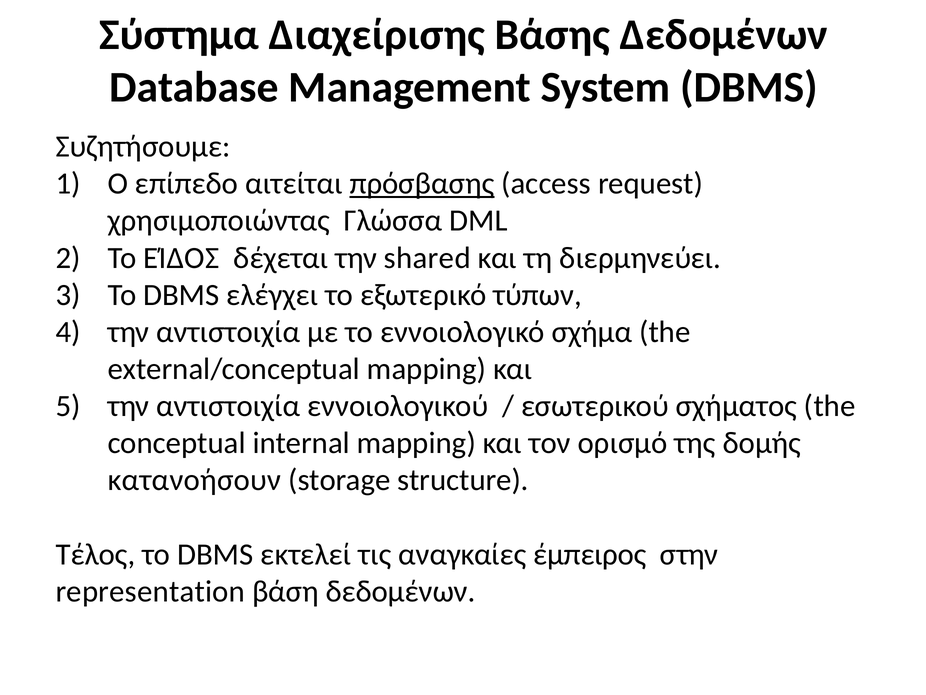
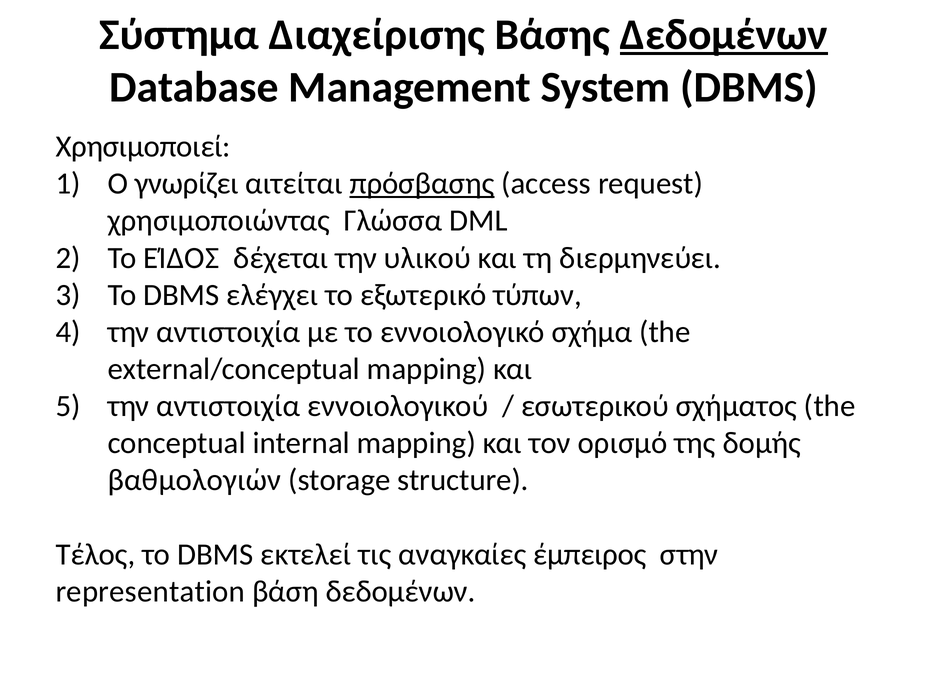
Δεδομένων at (724, 35) underline: none -> present
Συζητήσουμε: Συζητήσουμε -> Χρησιμοποιεί
επίπεδο: επίπεδο -> γνωρίζει
shared: shared -> υλικού
κατανοήσουν: κατανοήσουν -> βαθμολογιών
